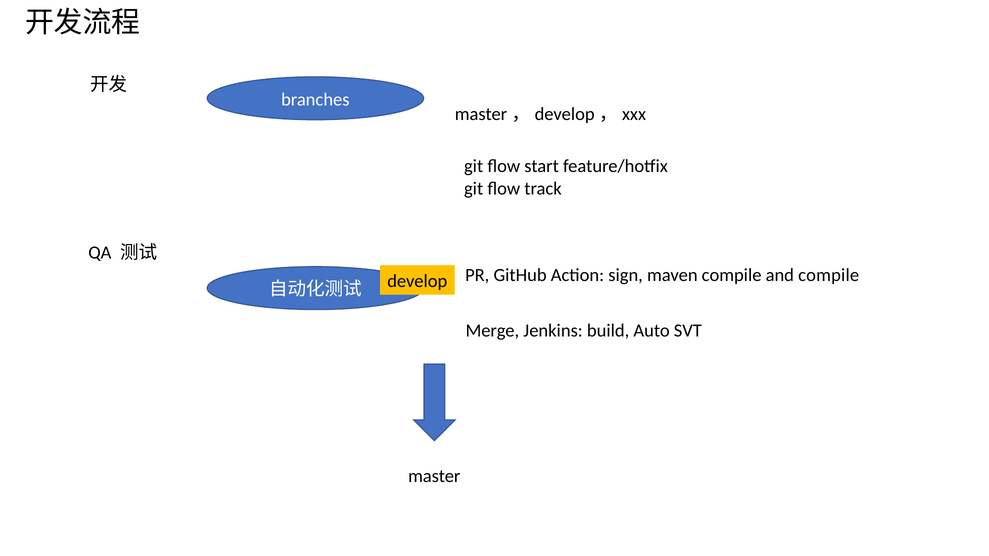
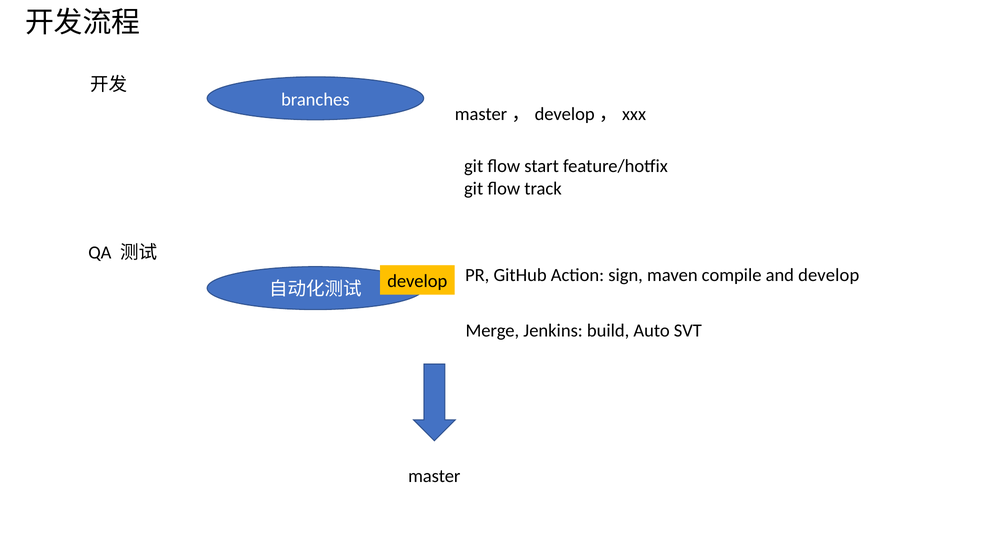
and compile: compile -> develop
